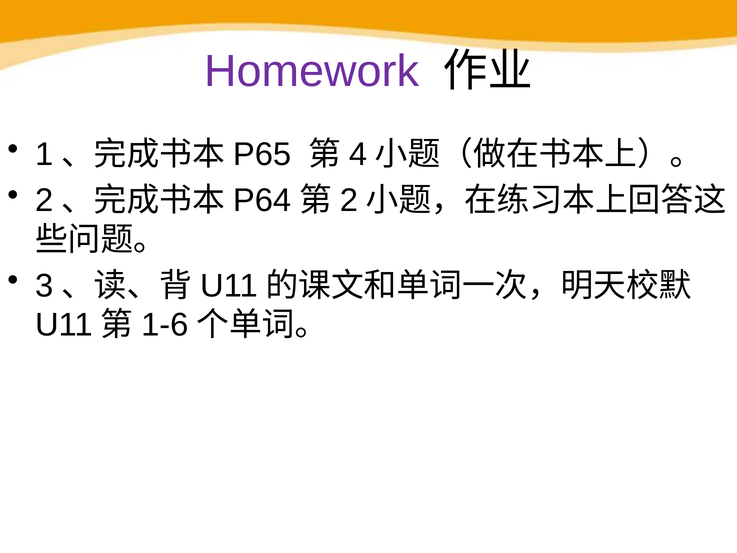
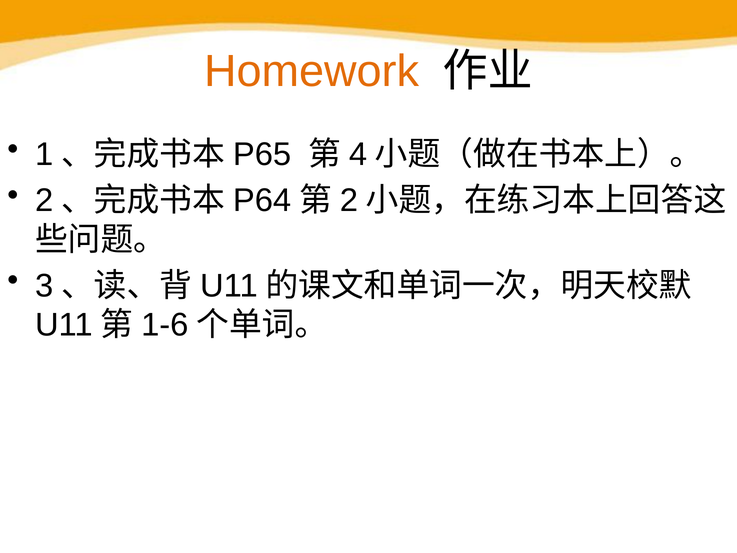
Homework colour: purple -> orange
